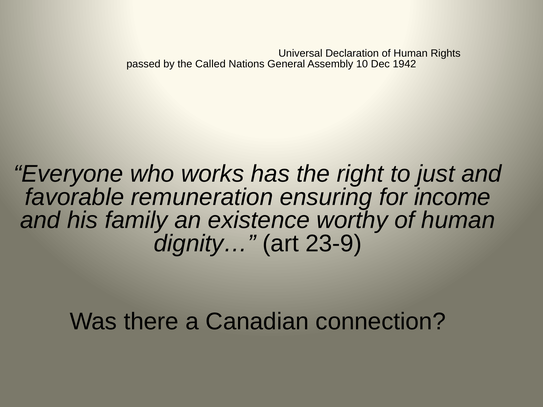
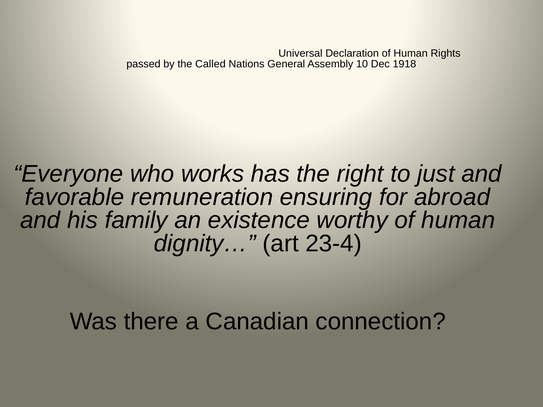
1942: 1942 -> 1918
income: income -> abroad
23-9: 23-9 -> 23-4
